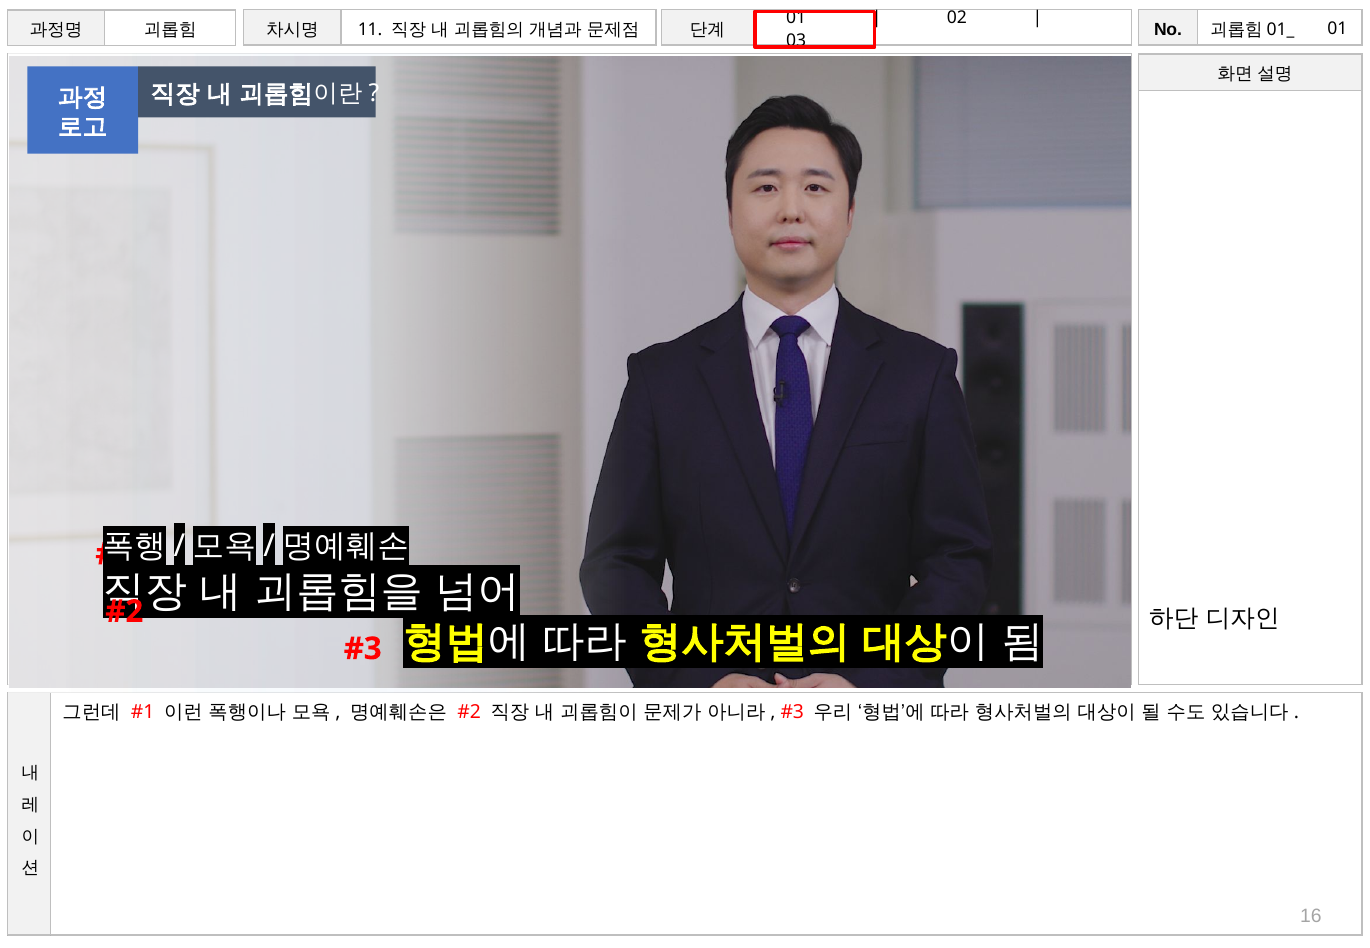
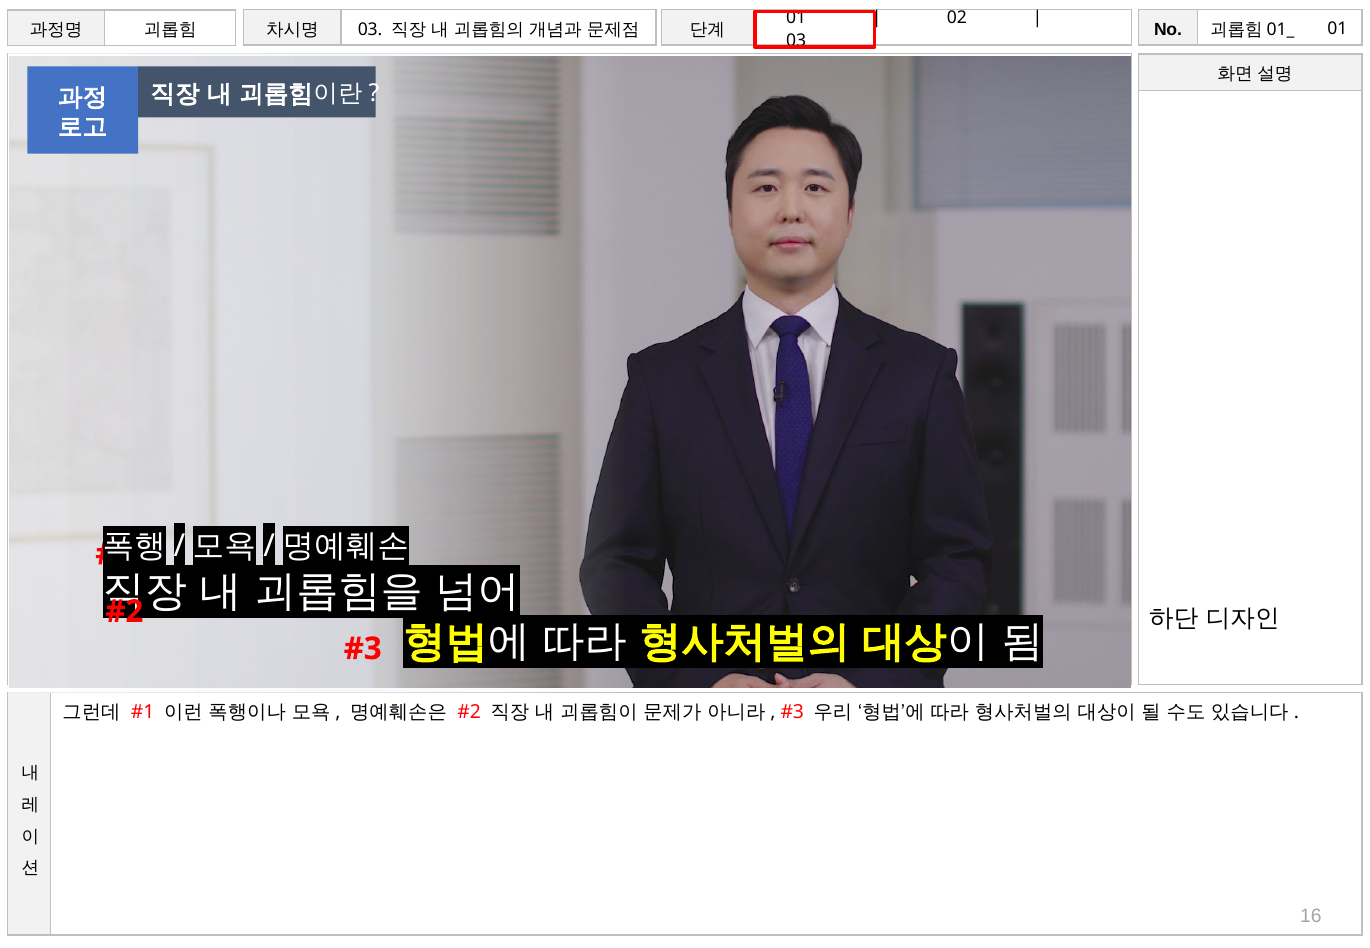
11 at (370, 30): 11 -> 03
